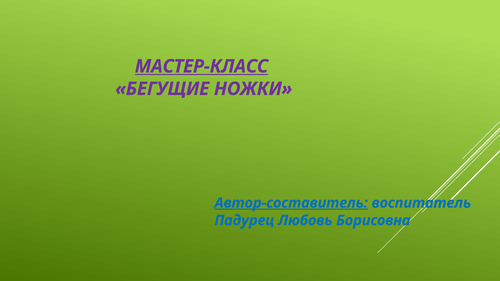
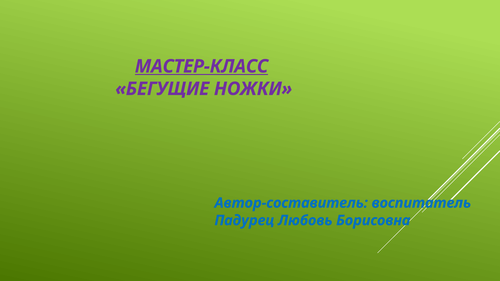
Автор-составитель underline: present -> none
